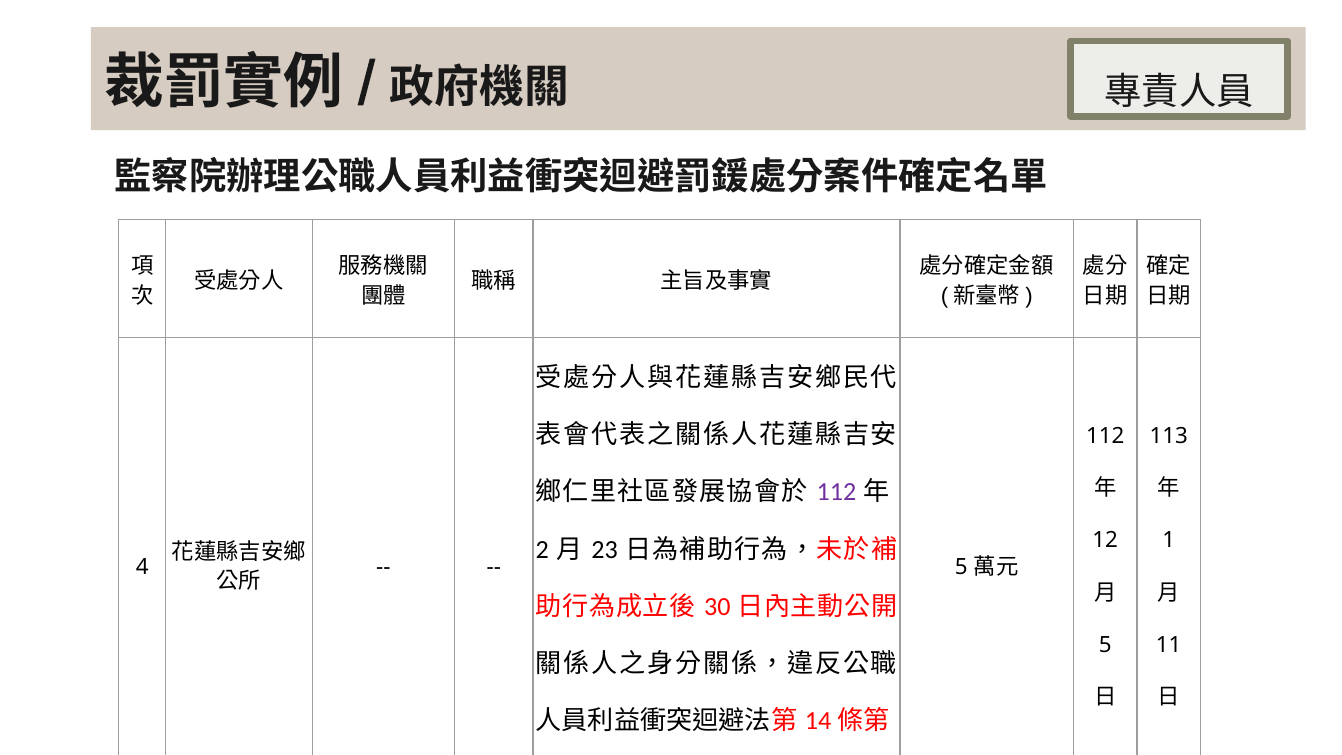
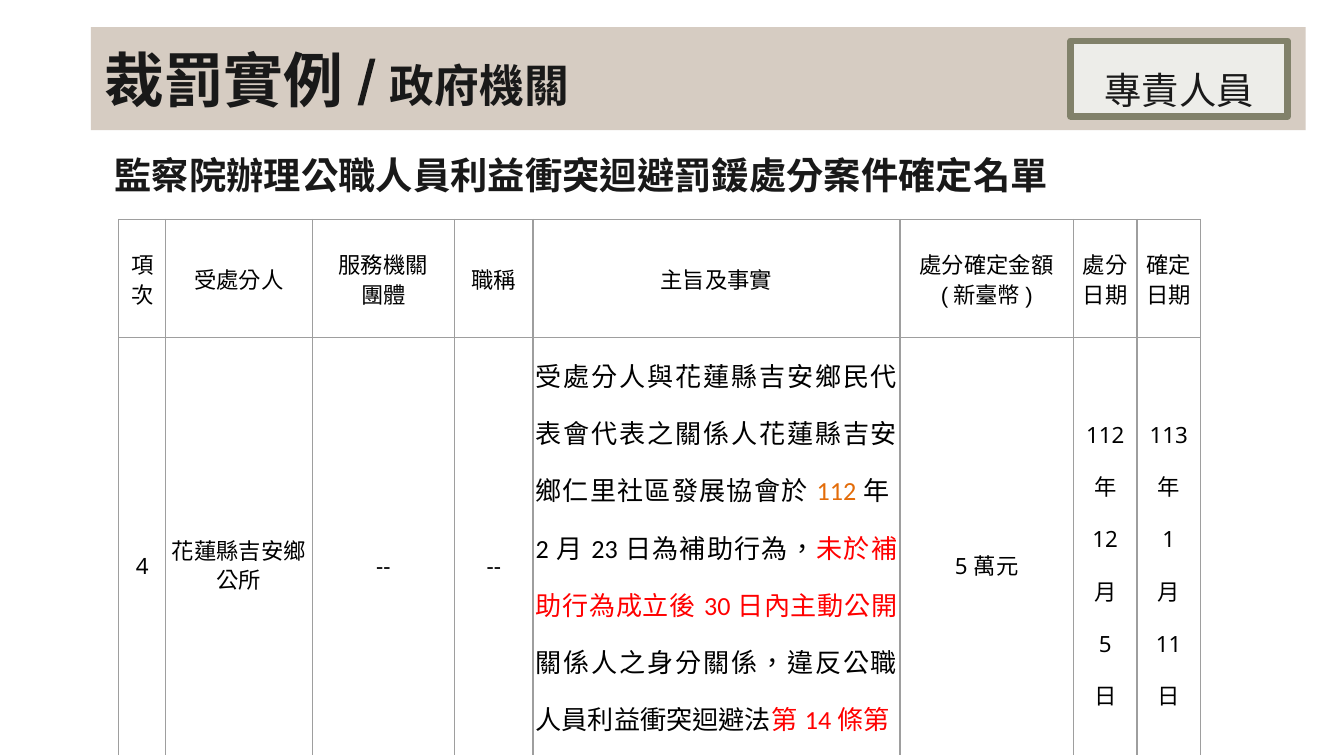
112 at (836, 492) colour: purple -> orange
